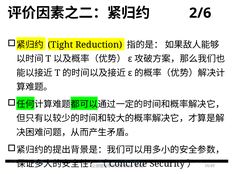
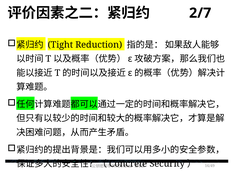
2/6: 2/6 -> 2/7
